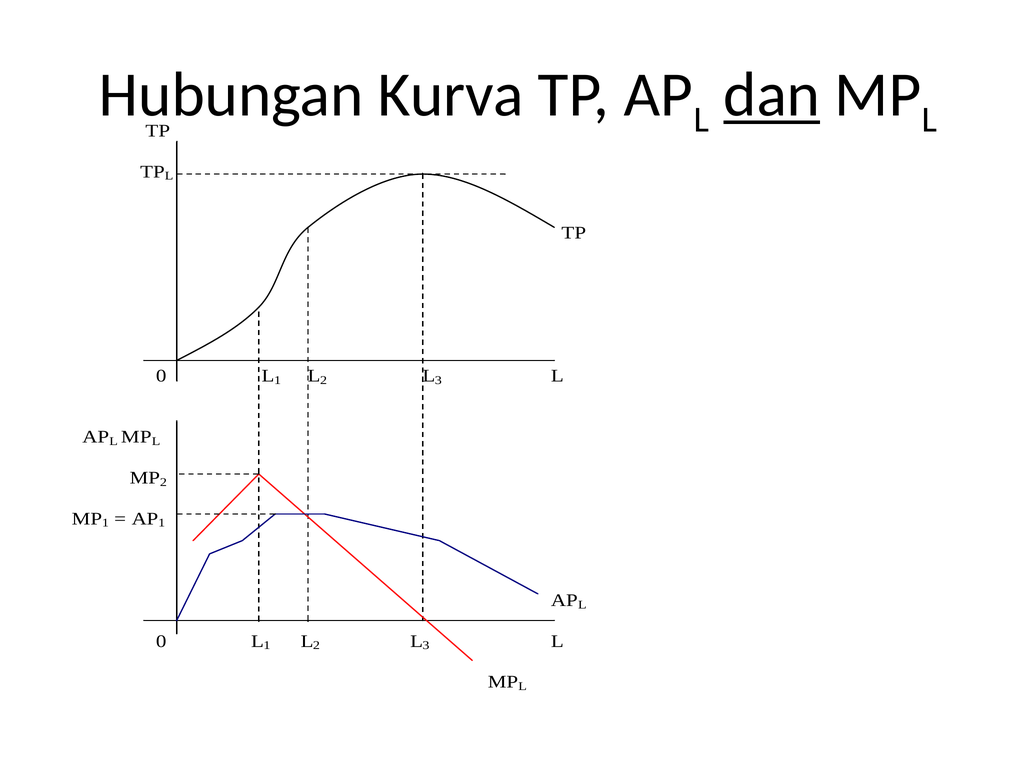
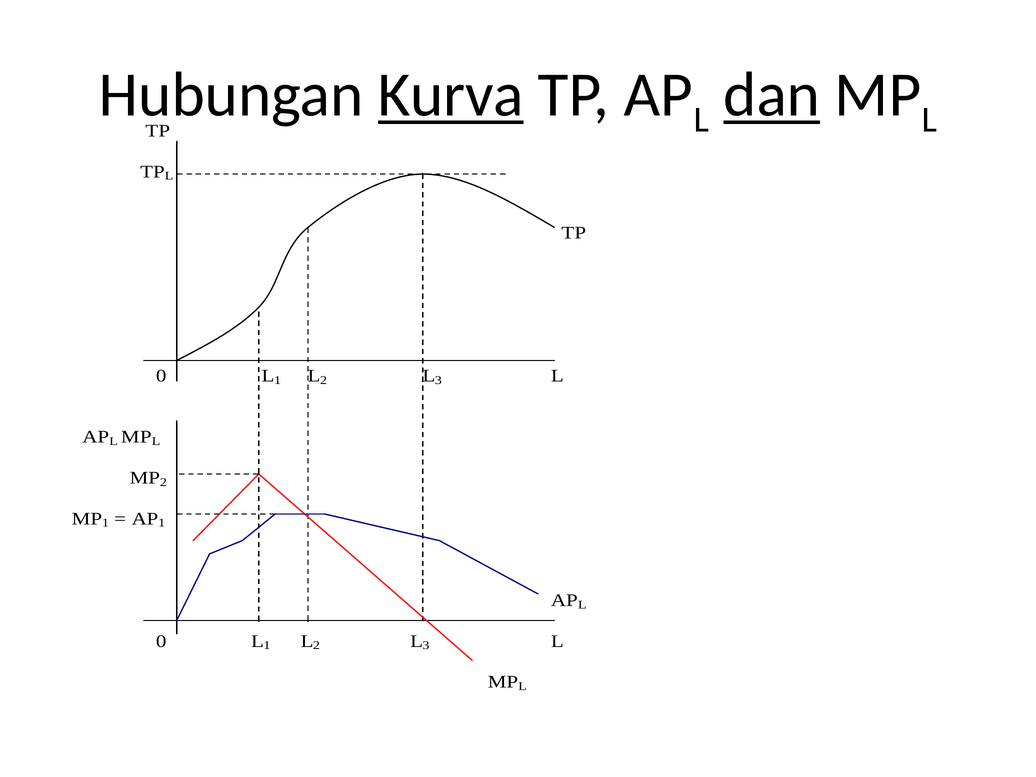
Kurva underline: none -> present
